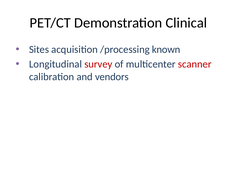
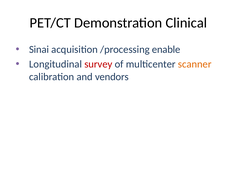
Sites: Sites -> Sinai
known: known -> enable
scanner colour: red -> orange
